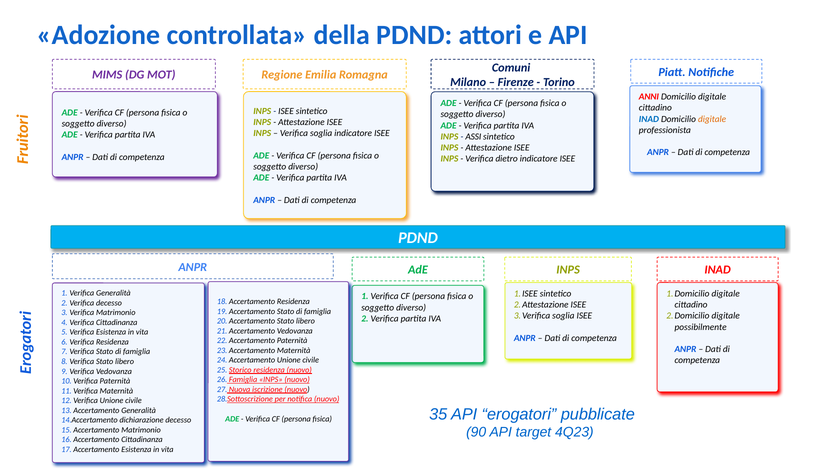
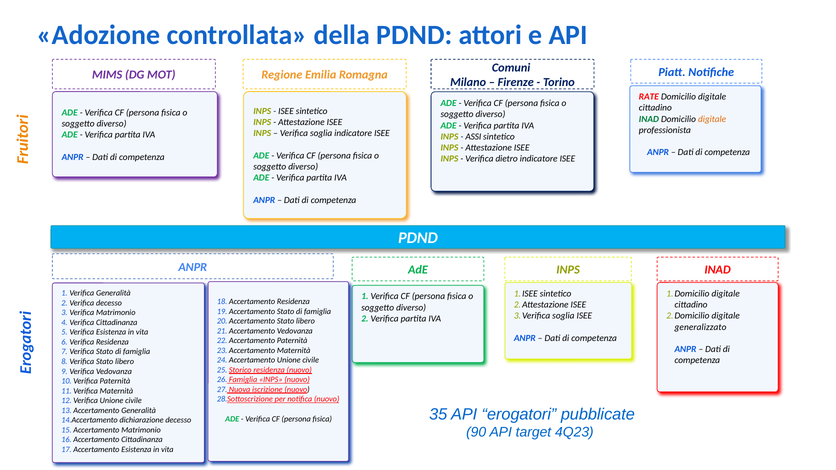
ANNI: ANNI -> RATE
INAD at (649, 119) colour: blue -> green
possibilmente: possibilmente -> generalizzato
